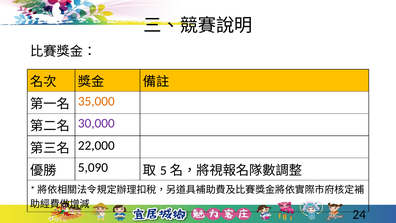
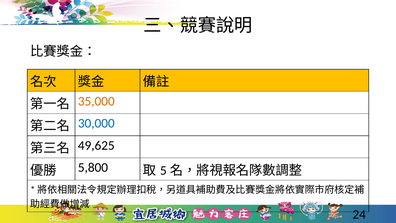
30,000 colour: purple -> blue
22,000: 22,000 -> 49,625
5,090: 5,090 -> 5,800
